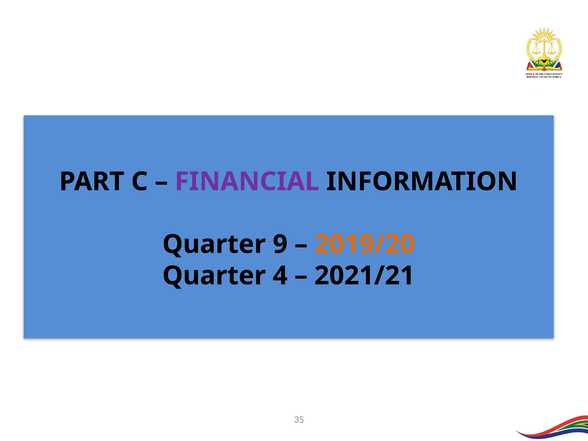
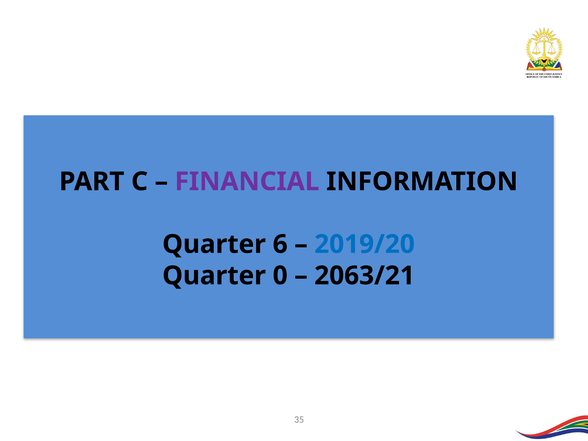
9: 9 -> 6
2019/20 colour: orange -> blue
4: 4 -> 0
2021/21: 2021/21 -> 2063/21
